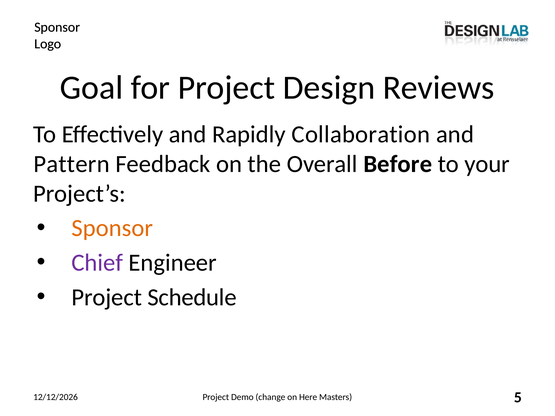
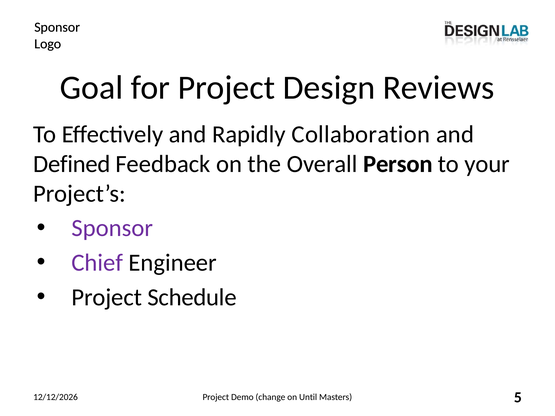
Pattern: Pattern -> Defined
Before: Before -> Person
Sponsor at (112, 228) colour: orange -> purple
Here: Here -> Until
